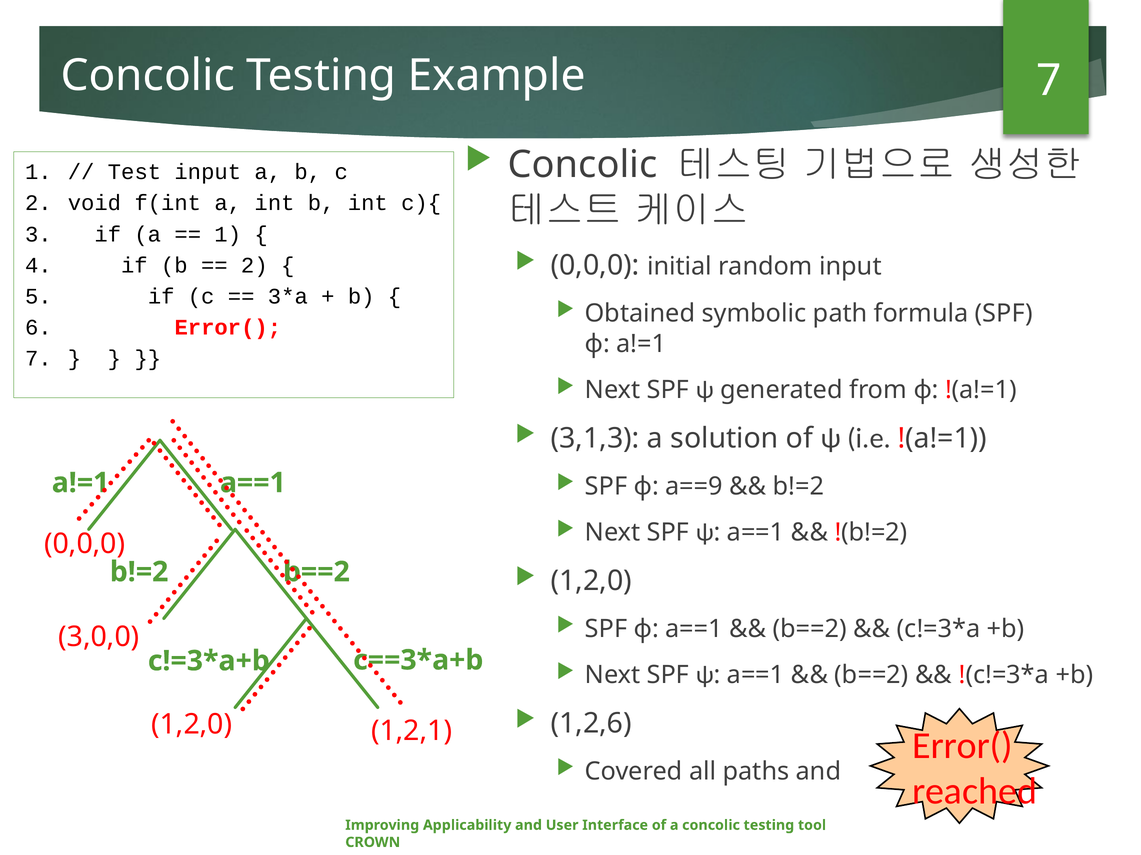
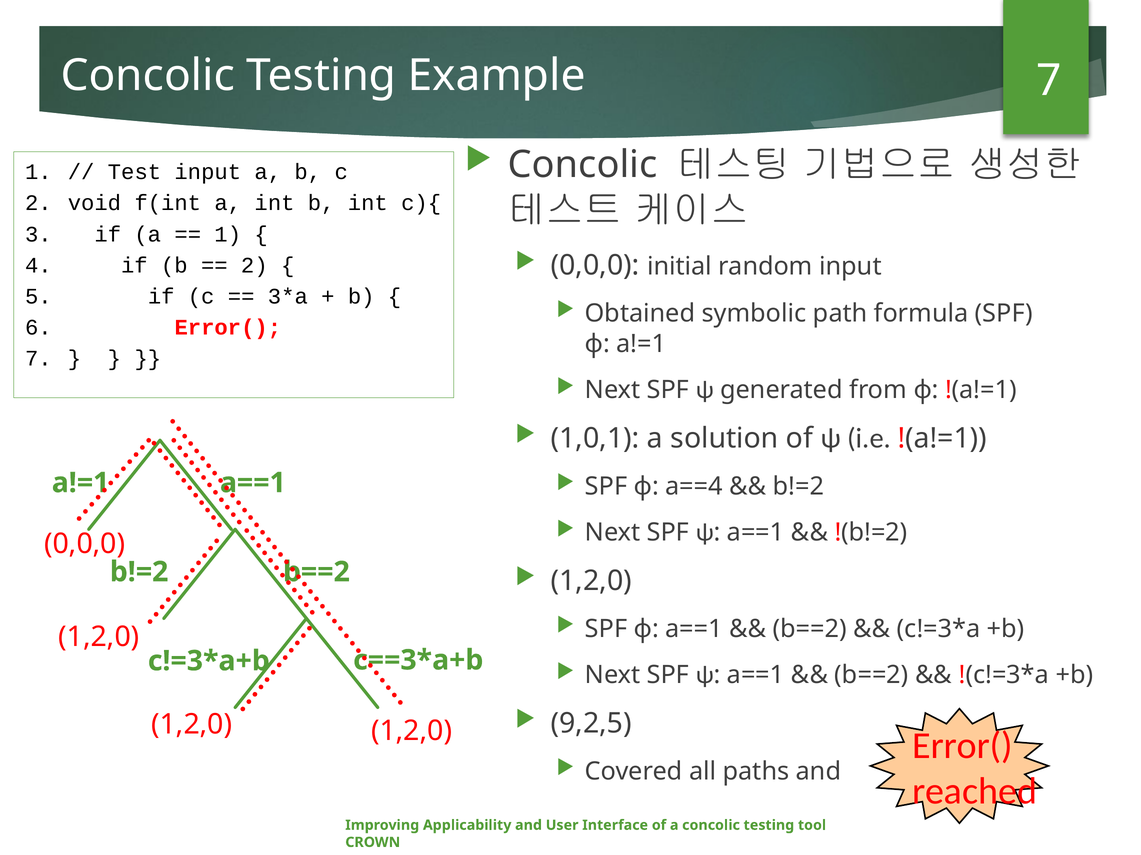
3,1,3: 3,1,3 -> 1,0,1
a==9: a==9 -> a==4
3,0,0 at (99, 638): 3,0,0 -> 1,2,0
1,2,6: 1,2,6 -> 9,2,5
1,2,1 at (412, 731): 1,2,1 -> 1,2,0
